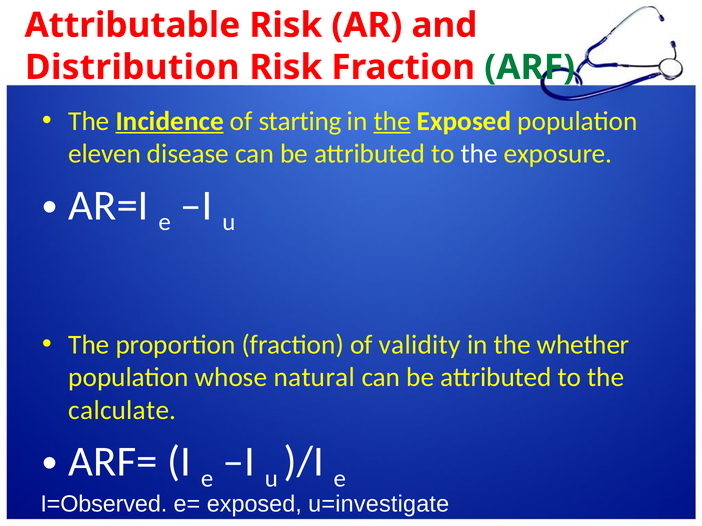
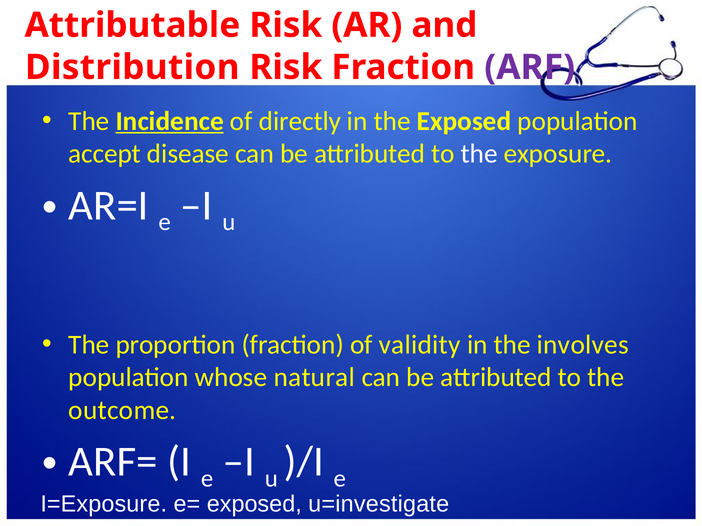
ARF colour: green -> purple
starting: starting -> directly
the at (392, 121) underline: present -> none
eleven: eleven -> accept
whether: whether -> involves
calculate: calculate -> outcome
I=Observed: I=Observed -> I=Exposure
